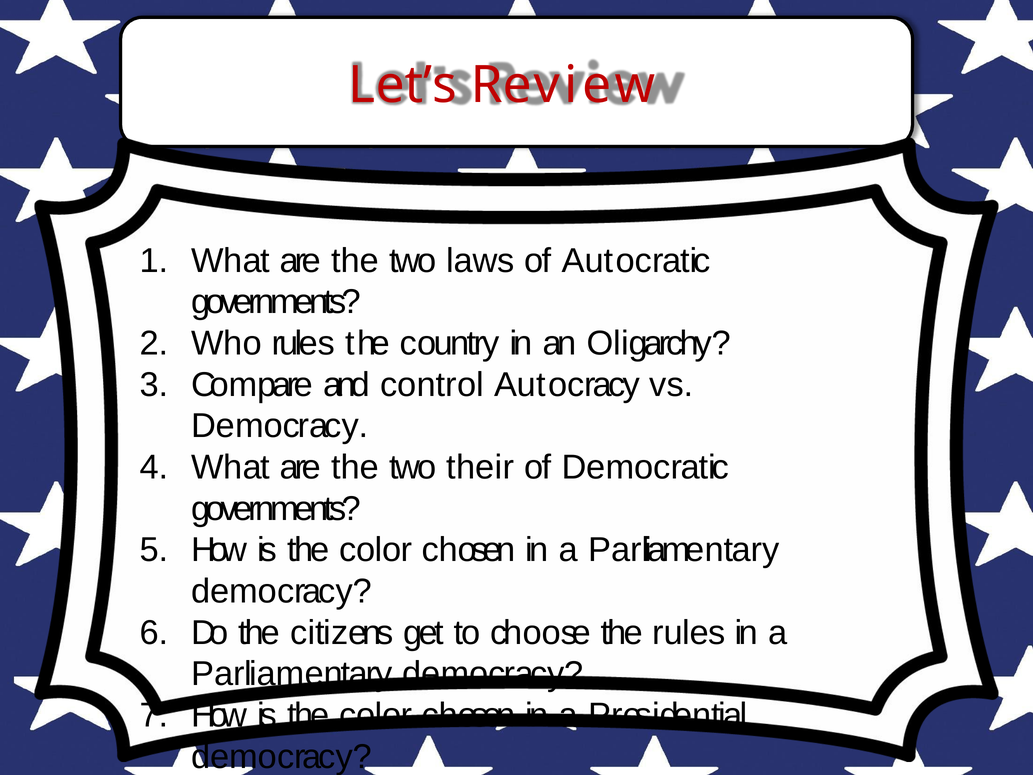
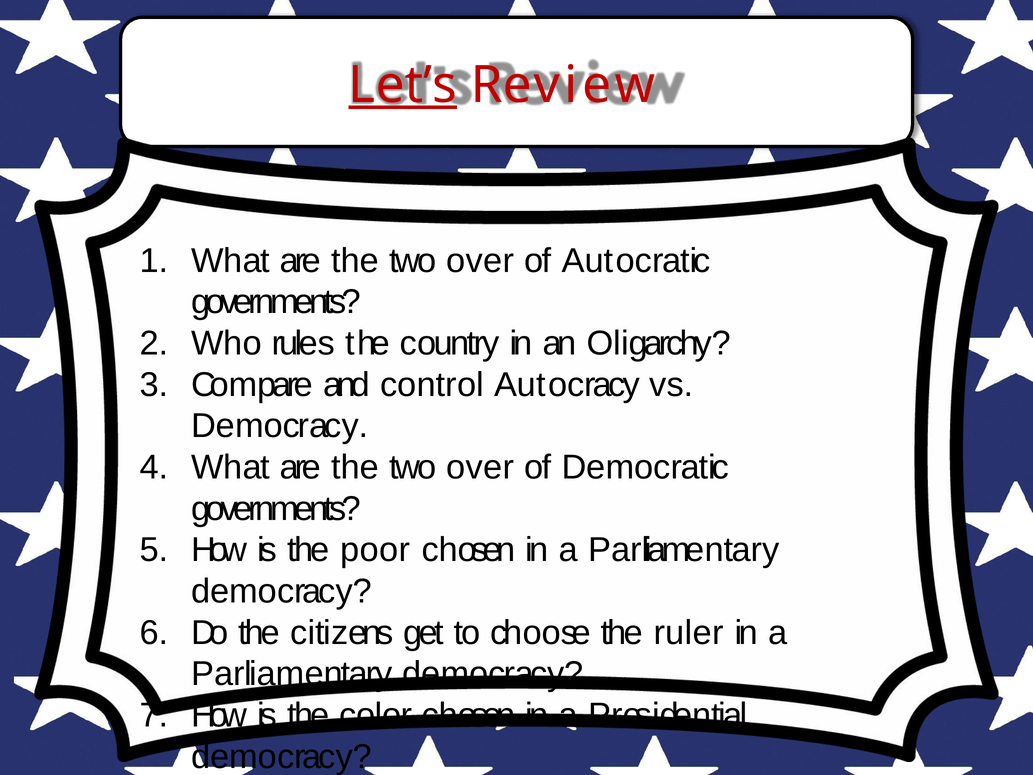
Let’s underline: none -> present
laws at (480, 261): laws -> over
their at (480, 467): their -> over
color at (376, 550): color -> poor
the rules: rules -> ruler
